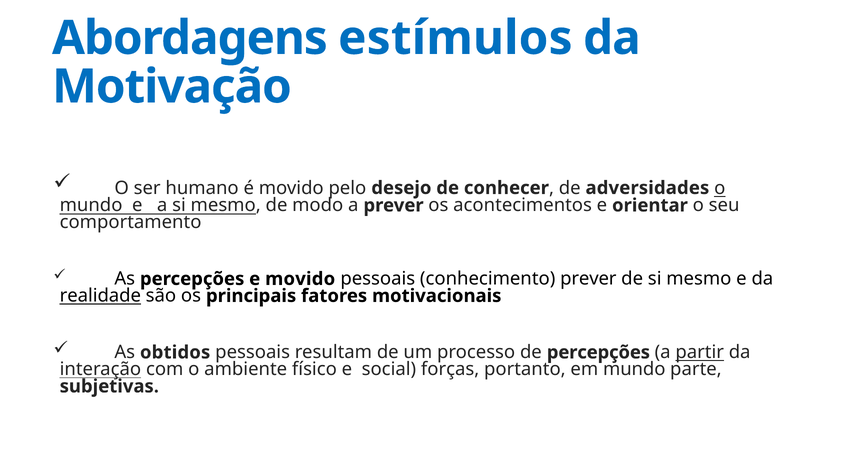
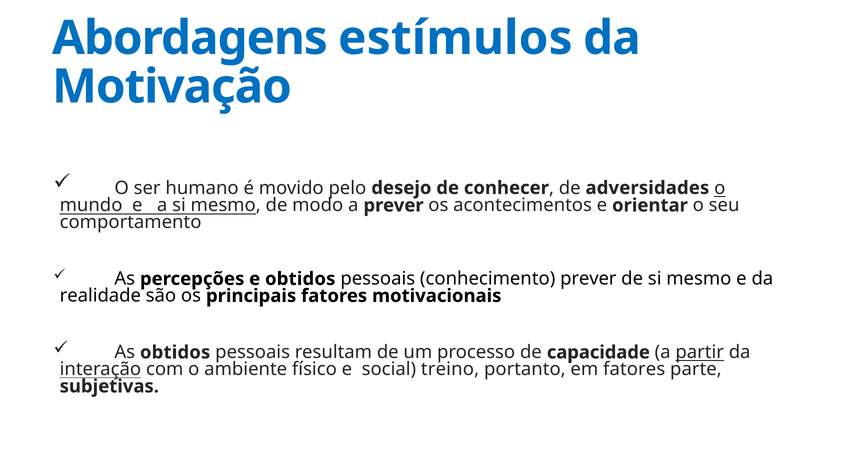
e movido: movido -> obtidos
realidade underline: present -> none
de percepções: percepções -> capacidade
forças: forças -> treino
em mundo: mundo -> fatores
